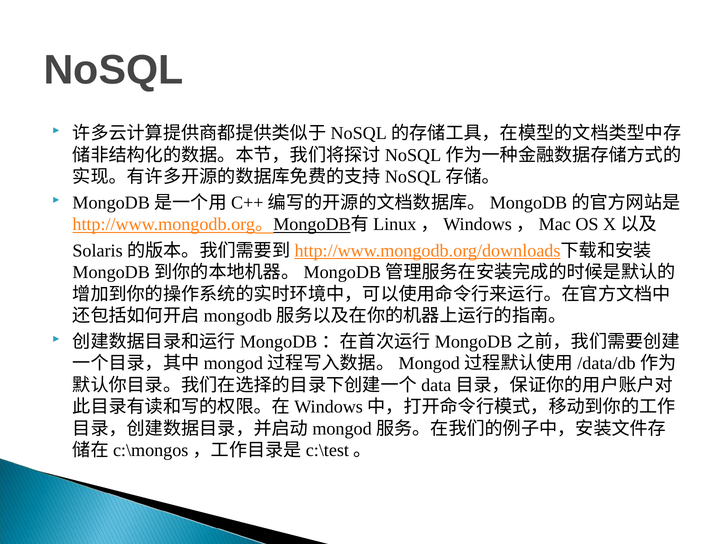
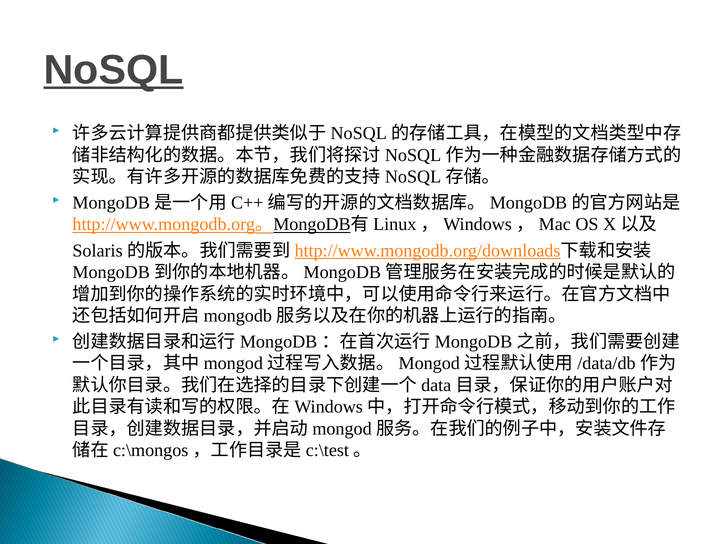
NoSQL underline: none -> present
